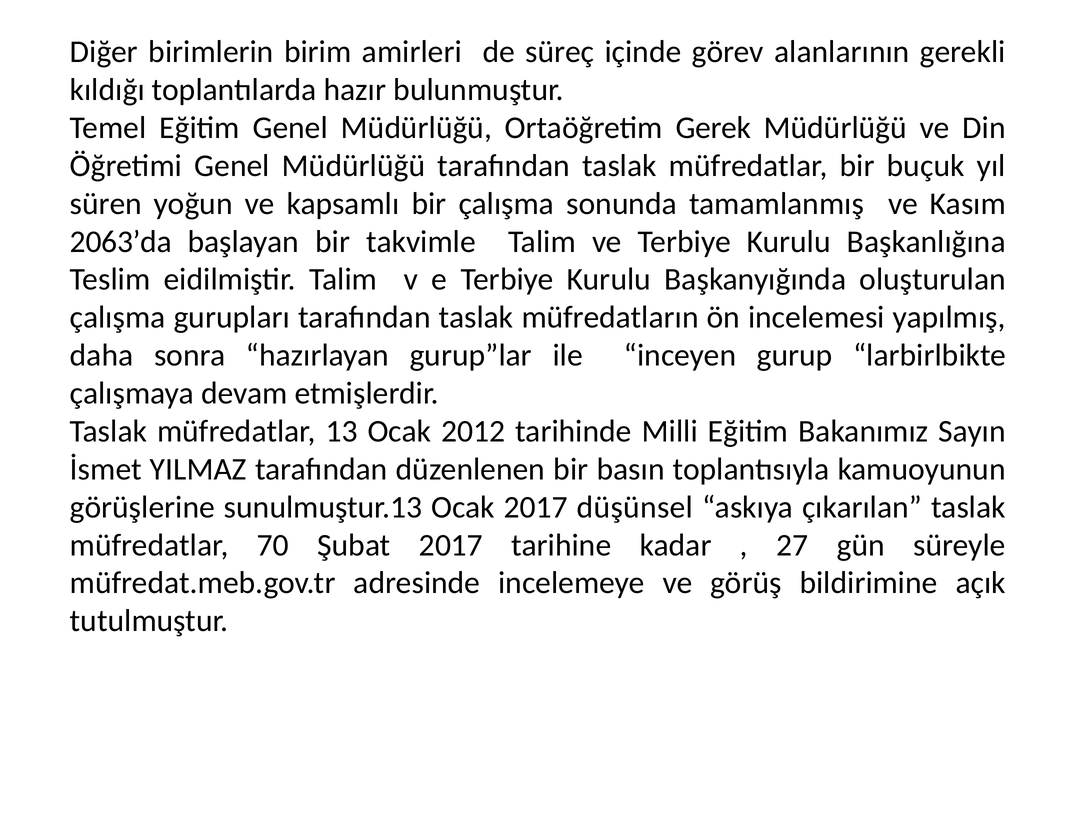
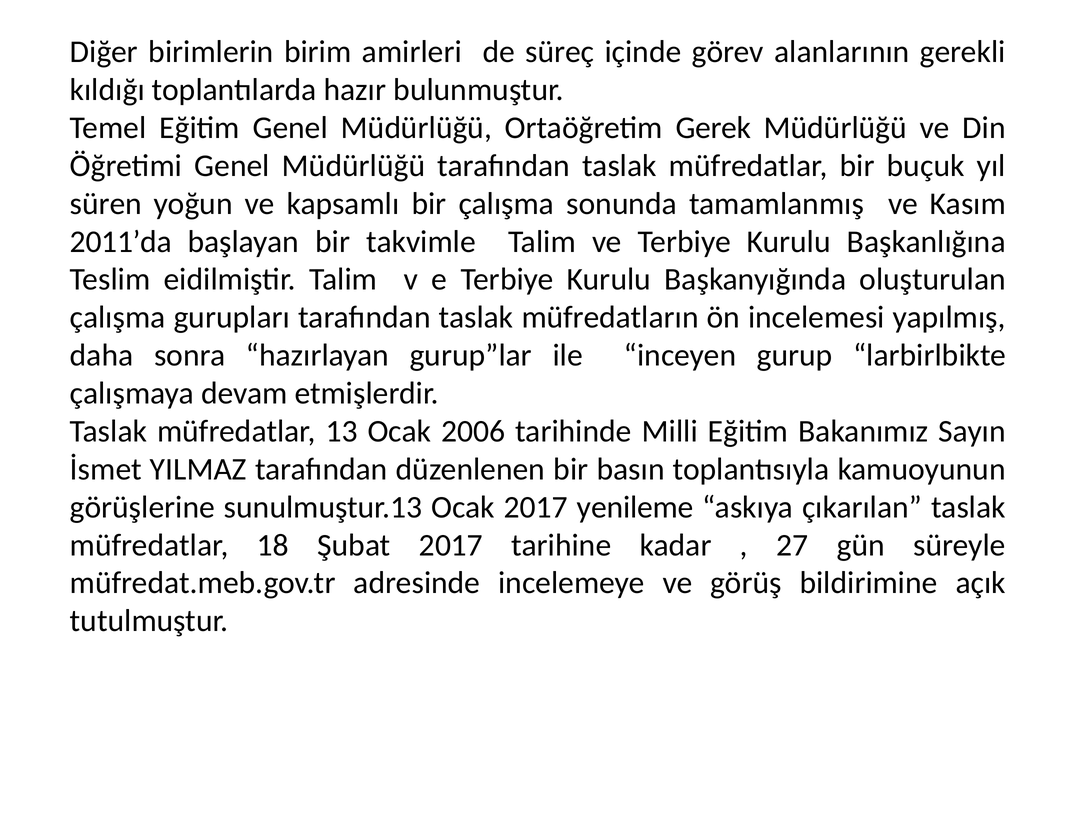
2063’da: 2063’da -> 2011’da
2012: 2012 -> 2006
düşünsel: düşünsel -> yenileme
70: 70 -> 18
